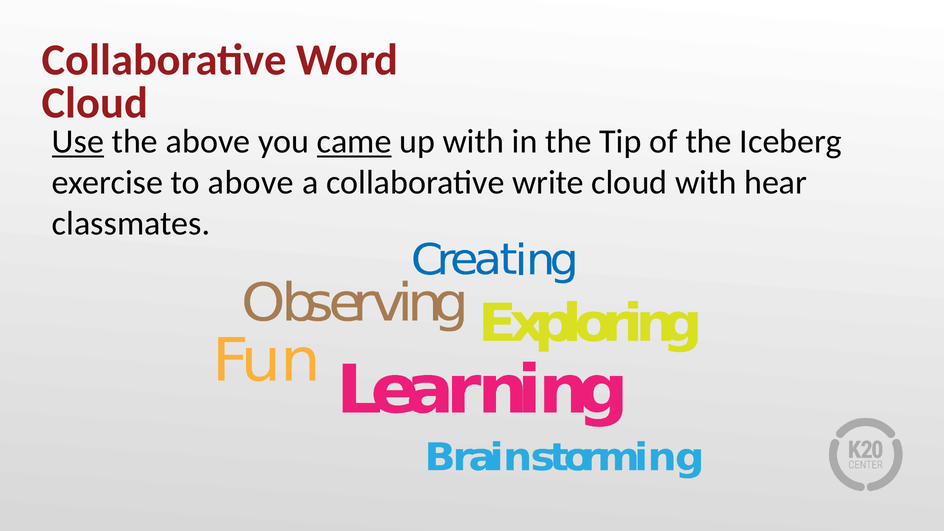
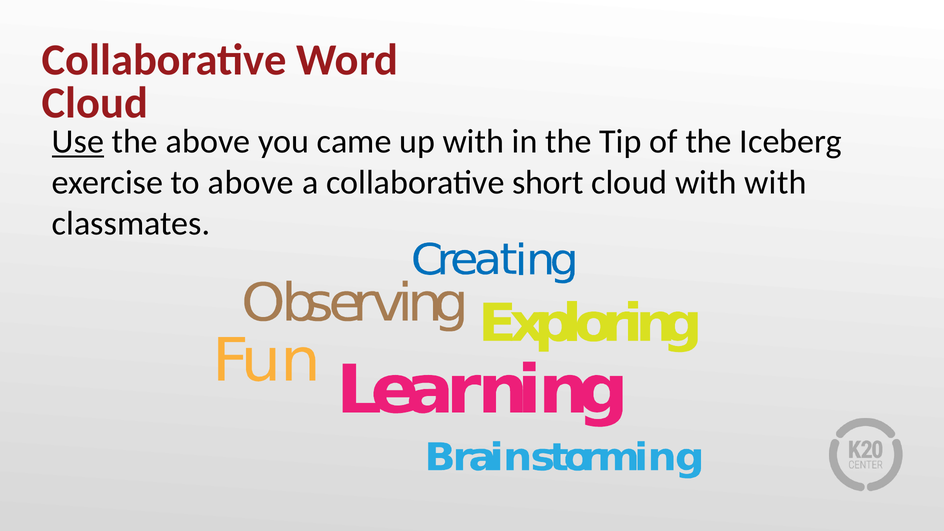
came underline: present -> none
write: write -> short
with hear: hear -> with
